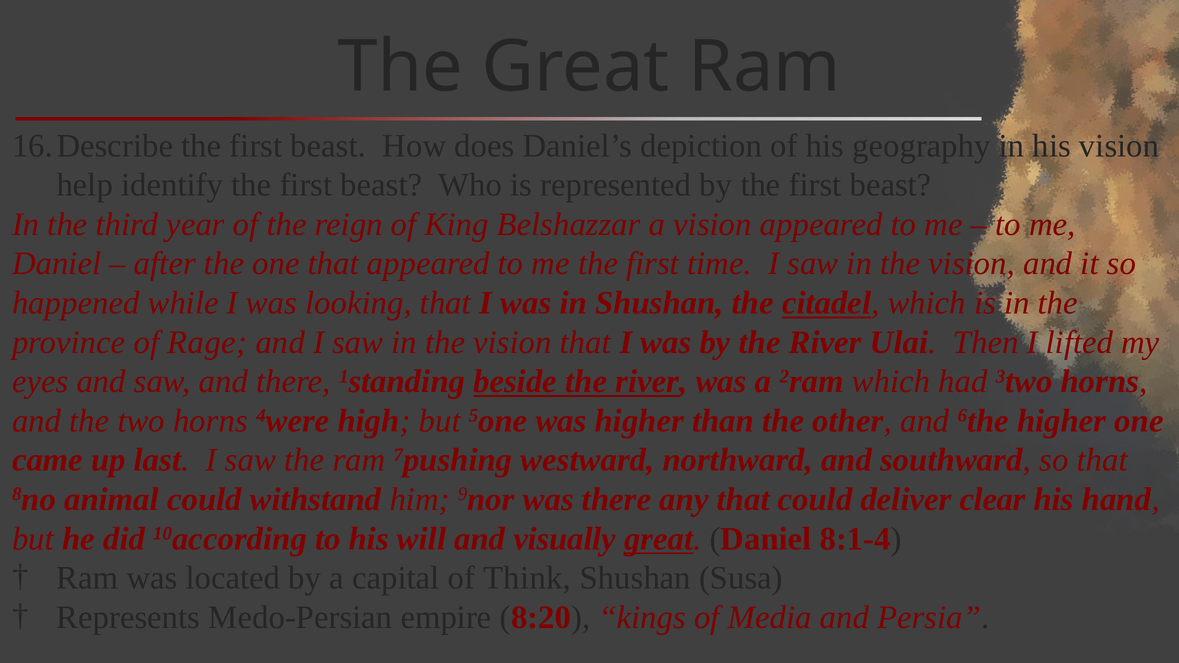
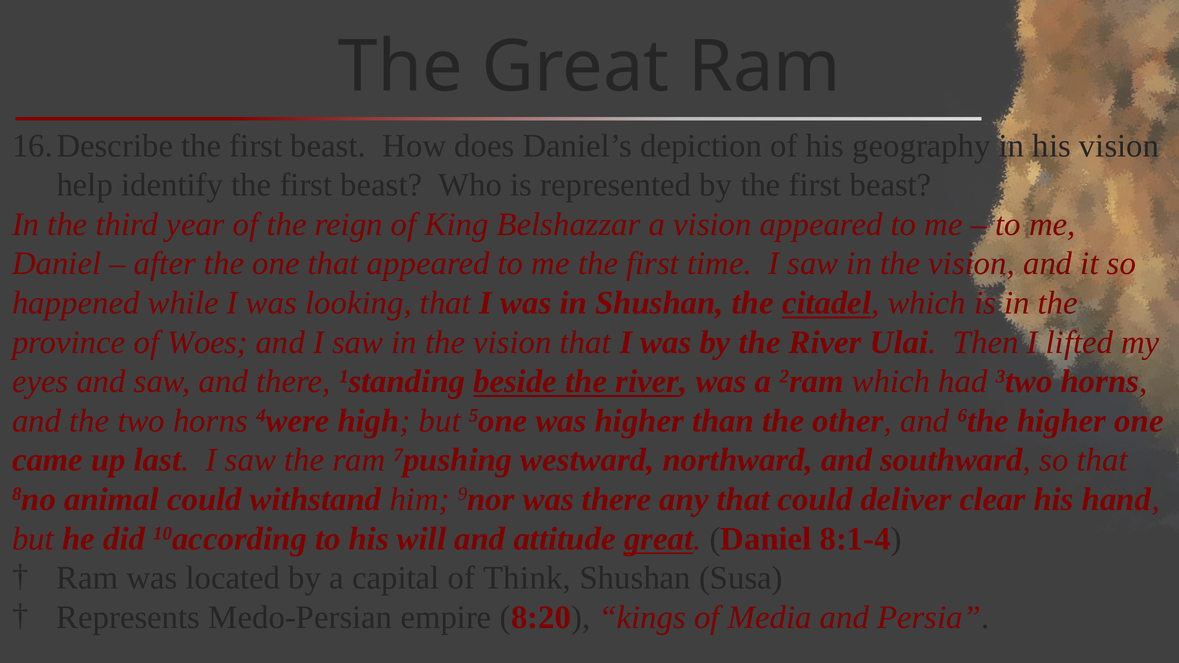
Rage: Rage -> Woes
visually: visually -> attitude
